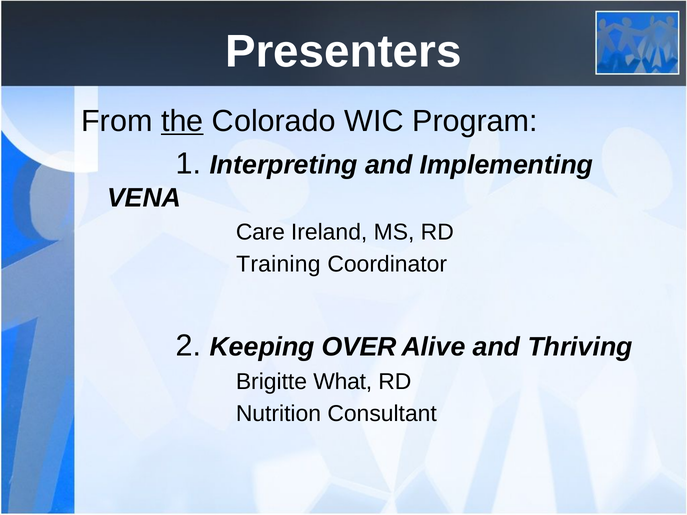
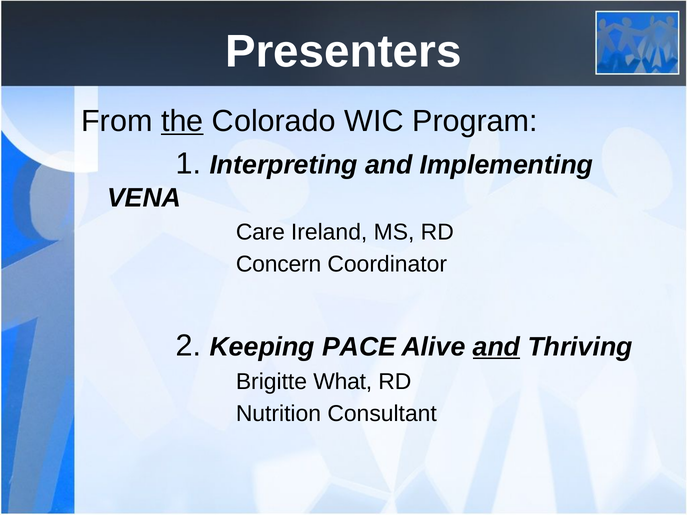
Training: Training -> Concern
OVER: OVER -> PACE
and at (497, 347) underline: none -> present
